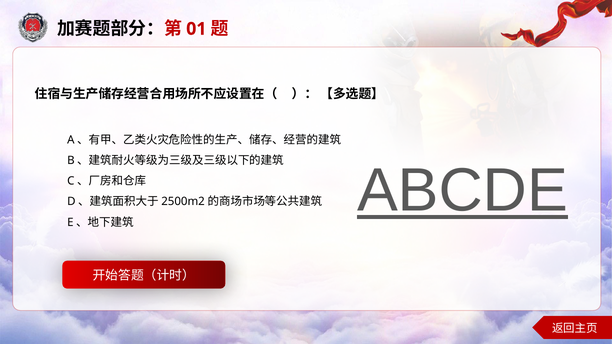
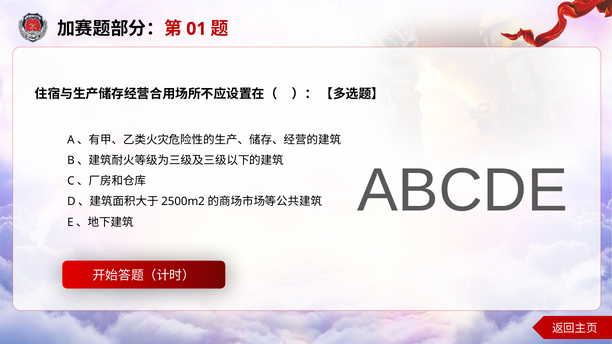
ABCDE underline: present -> none
